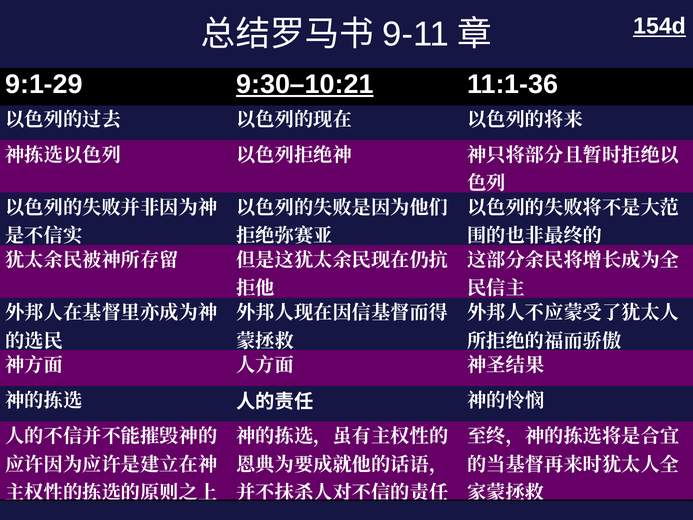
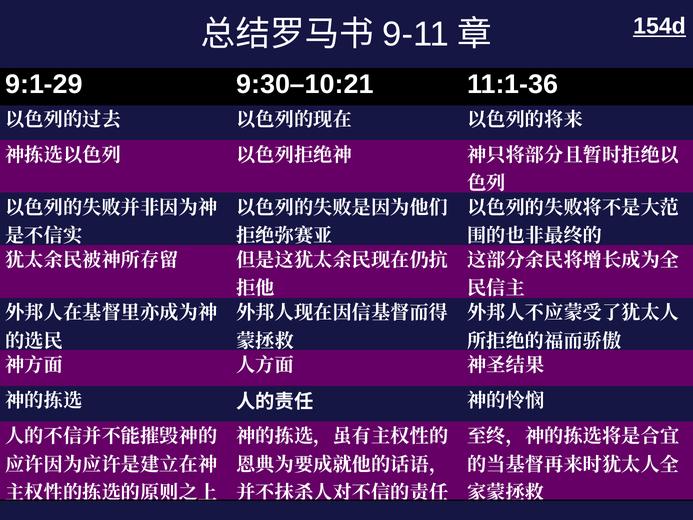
9:30–10:21 underline: present -> none
